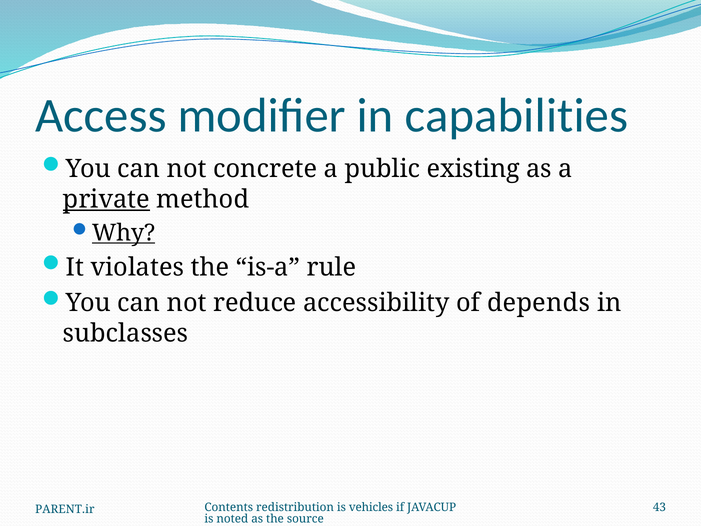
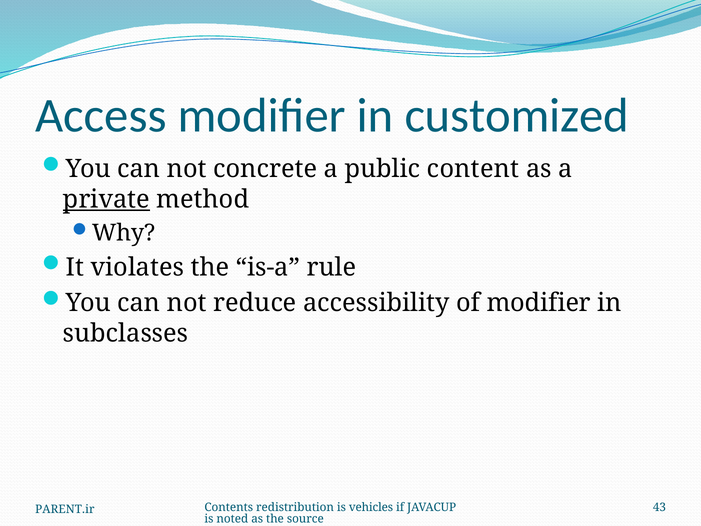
capabilities: capabilities -> customized
existing: existing -> content
Why underline: present -> none
of depends: depends -> modifier
